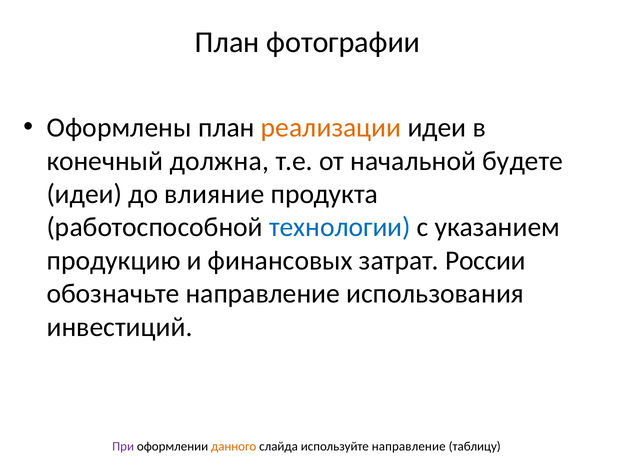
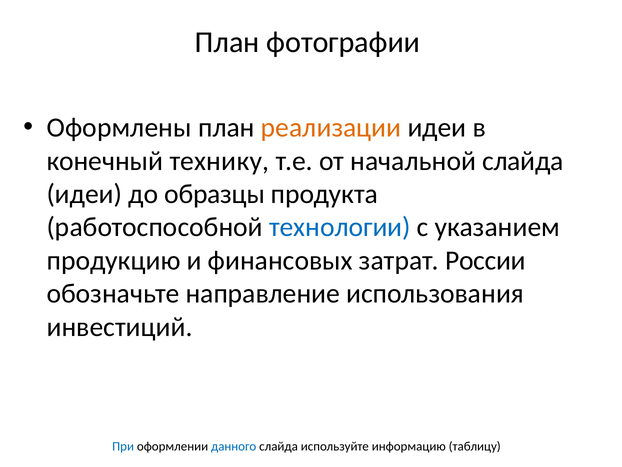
должна: должна -> технику
начальной будете: будете -> слайда
влияние: влияние -> образцы
При colour: purple -> blue
данного colour: orange -> blue
используйте направление: направление -> информацию
